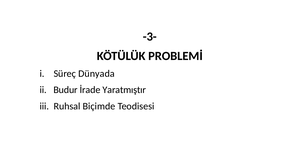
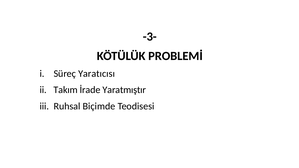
Dünyada: Dünyada -> Yaratıcısı
Budur: Budur -> Takım
